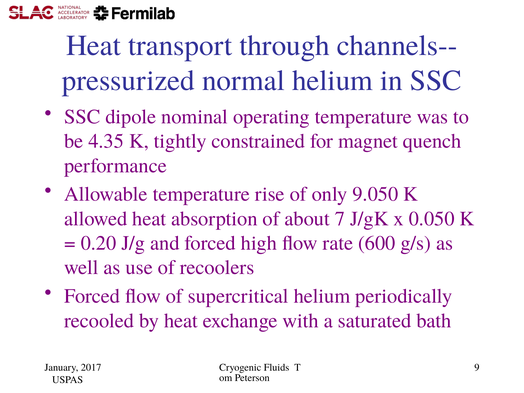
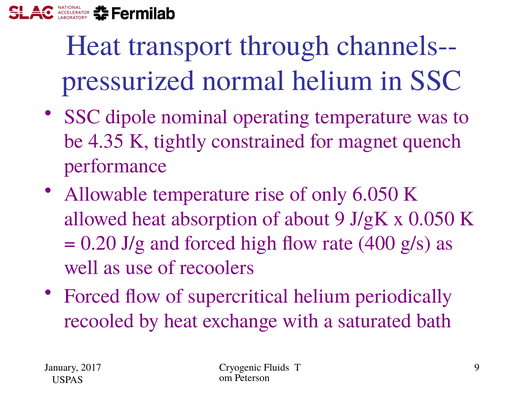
9.050: 9.050 -> 6.050
about 7: 7 -> 9
600: 600 -> 400
